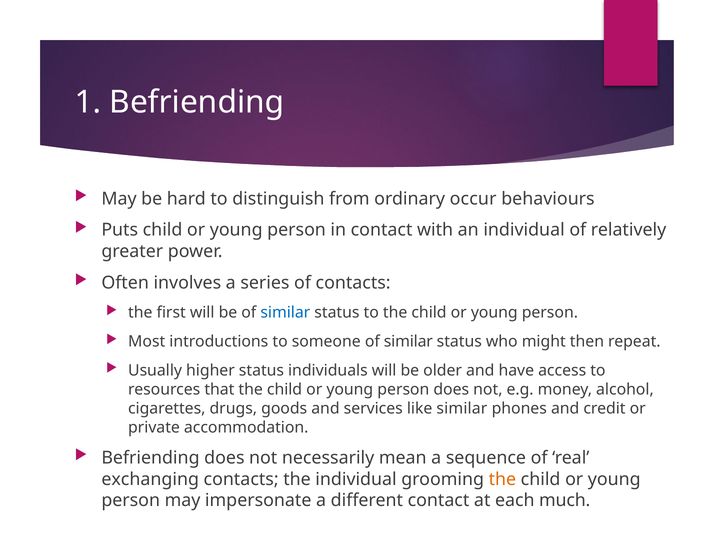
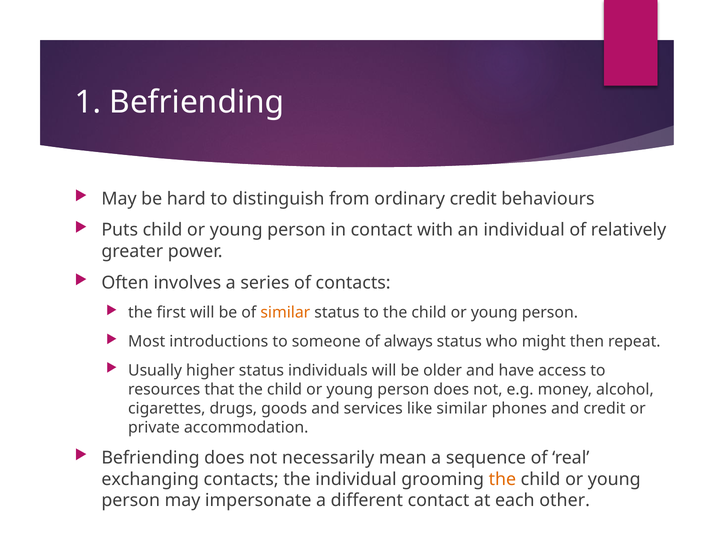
ordinary occur: occur -> credit
similar at (285, 313) colour: blue -> orange
someone of similar: similar -> always
much: much -> other
